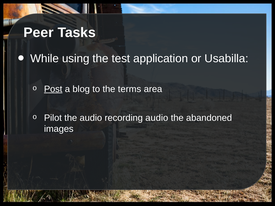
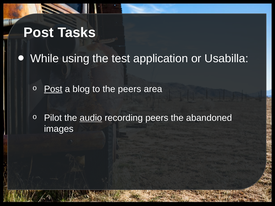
Peer at (39, 33): Peer -> Post
the terms: terms -> peers
audio at (91, 118) underline: none -> present
recording audio: audio -> peers
